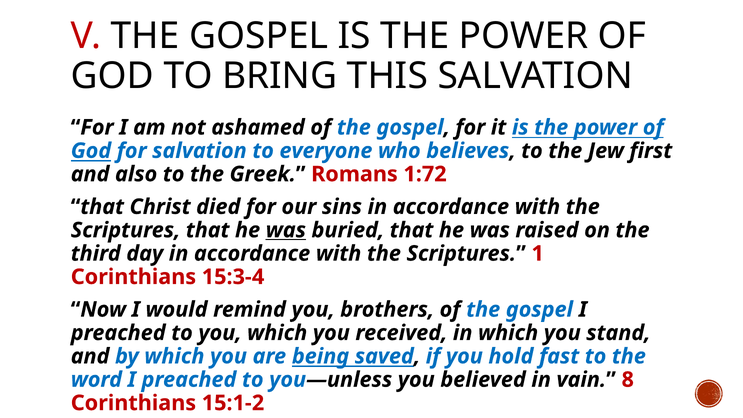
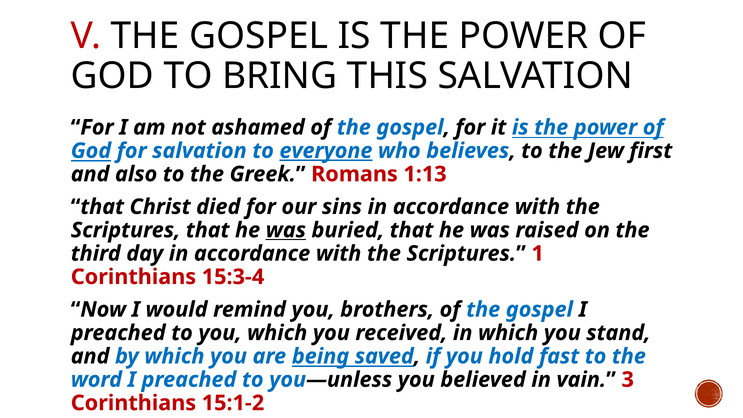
everyone underline: none -> present
1:72: 1:72 -> 1:13
8: 8 -> 3
